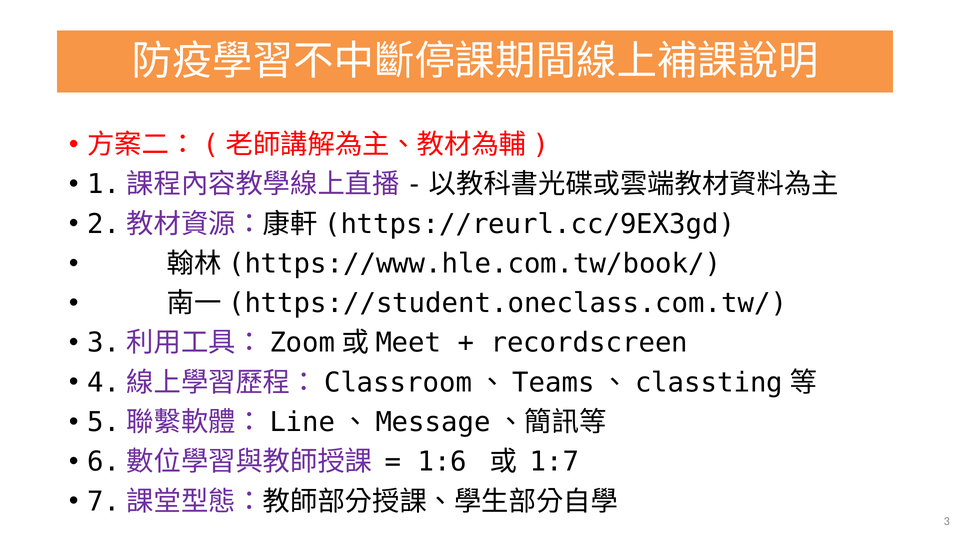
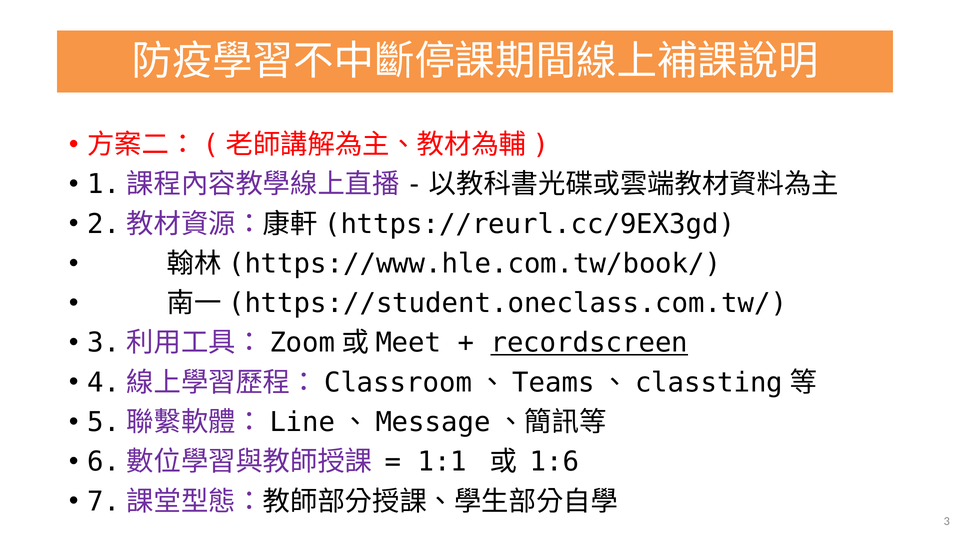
recordscreen underline: none -> present
1:6: 1:6 -> 1:1
1:7: 1:7 -> 1:6
